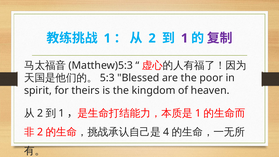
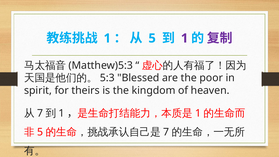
2 at (152, 38): 2 -> 5
2 at (40, 113): 2 -> 7
2 at (40, 132): 2 -> 5
4 at (166, 132): 4 -> 7
